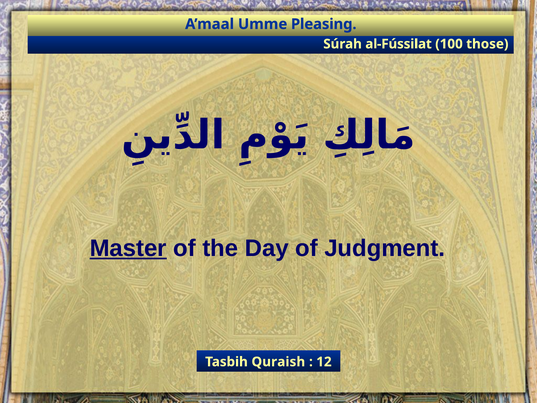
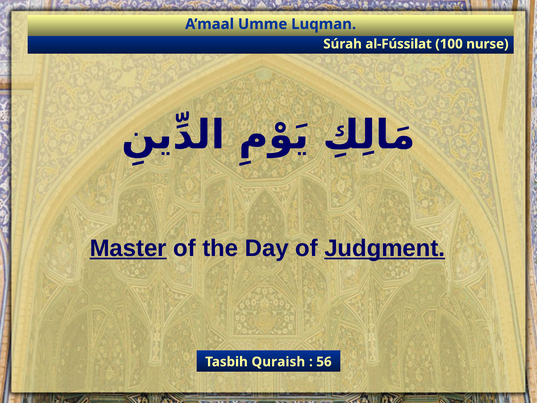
Pleasing: Pleasing -> Luqman
those: those -> nurse
Judgment underline: none -> present
12: 12 -> 56
